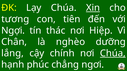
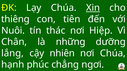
tương: tương -> thiêng
Ngợi: Ngợi -> Nuôi
nghèo: nghèo -> những
chính: chính -> nhiên
Chúa at (113, 54) underline: present -> none
